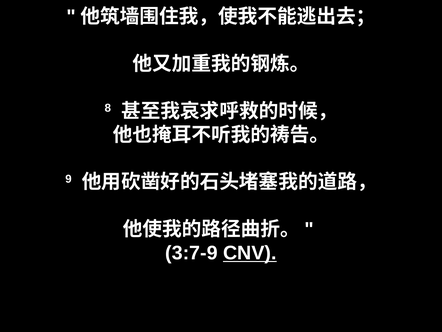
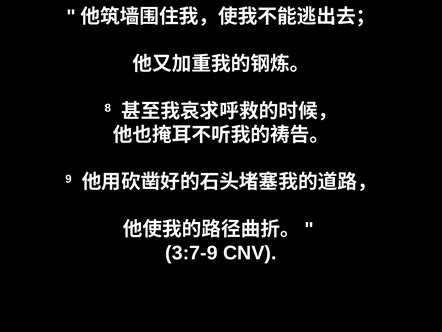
CNV underline: present -> none
